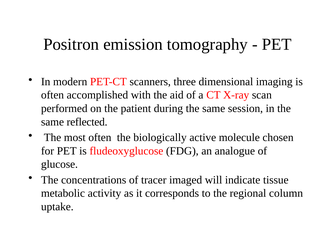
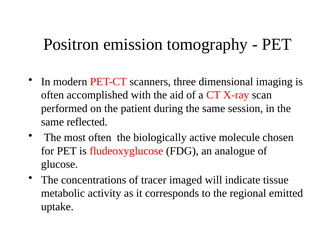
column: column -> emitted
